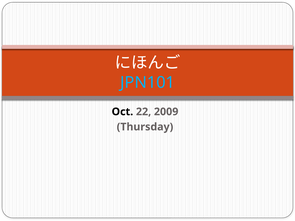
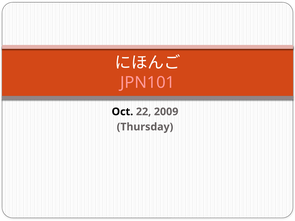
JPN101 colour: light blue -> pink
